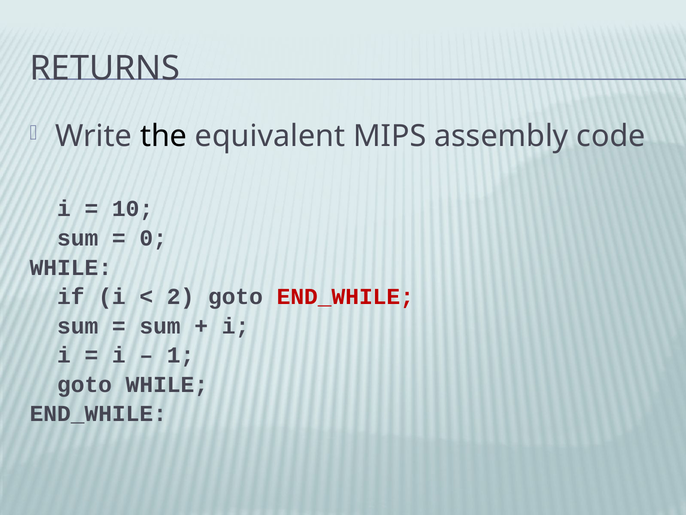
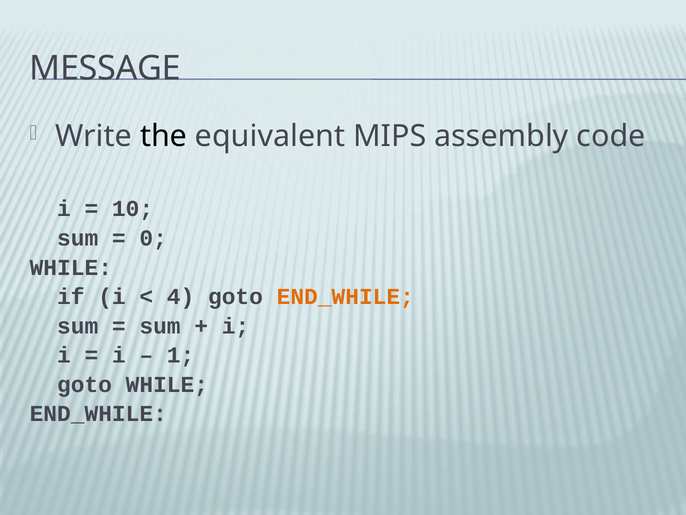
RETURNS: RETURNS -> MESSAGE
2: 2 -> 4
END_WHILE at (345, 296) colour: red -> orange
